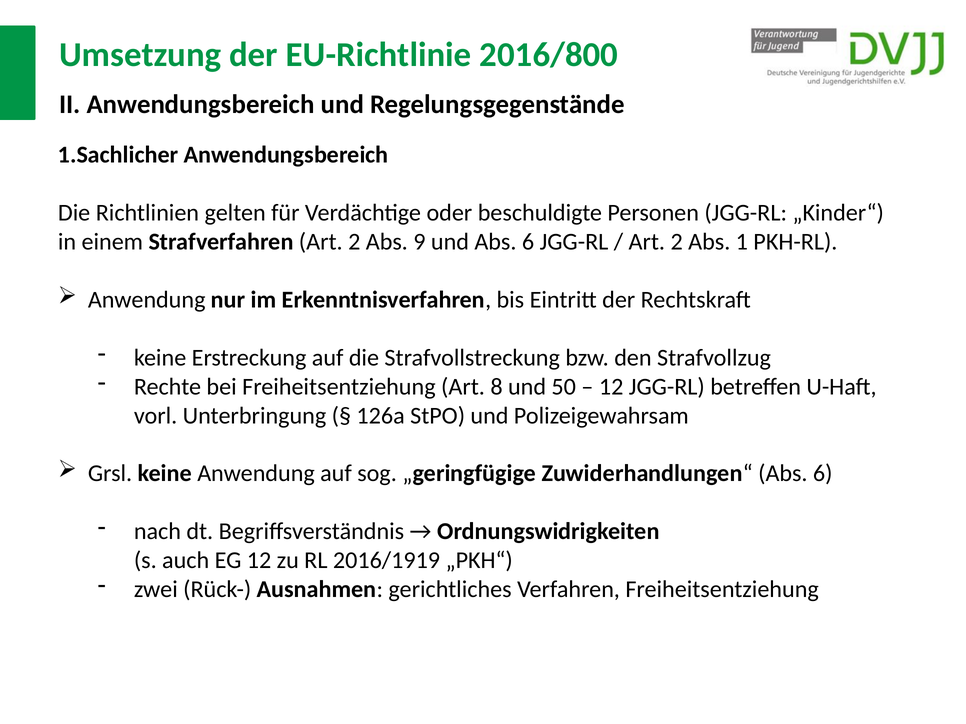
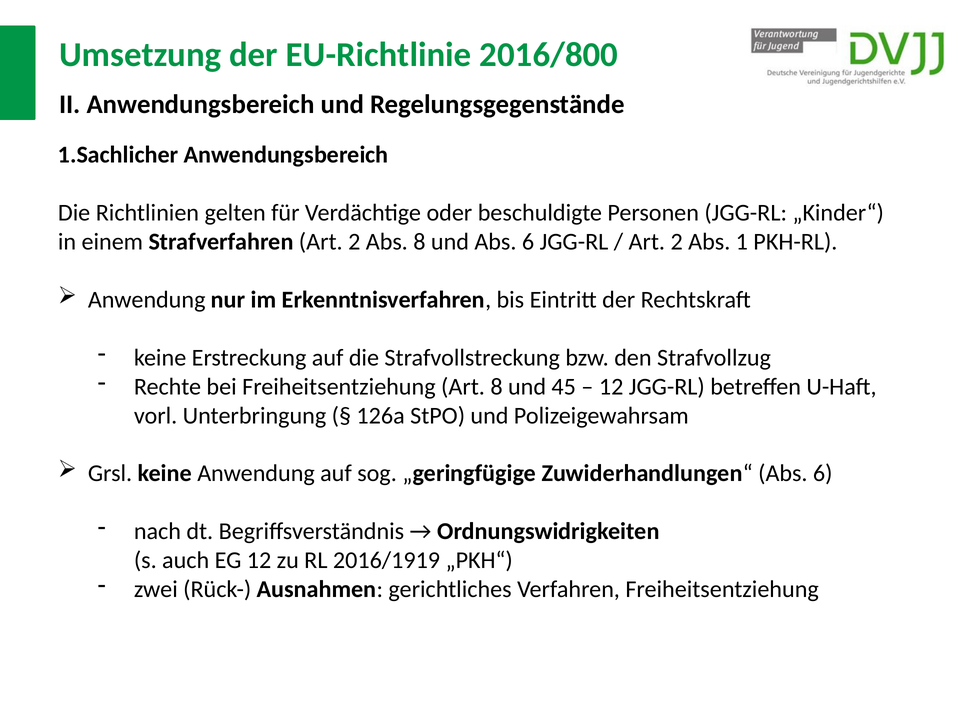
Abs 9: 9 -> 8
50: 50 -> 45
